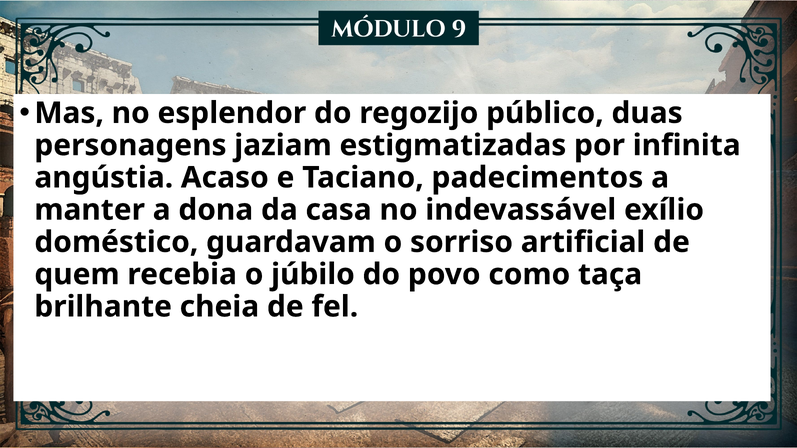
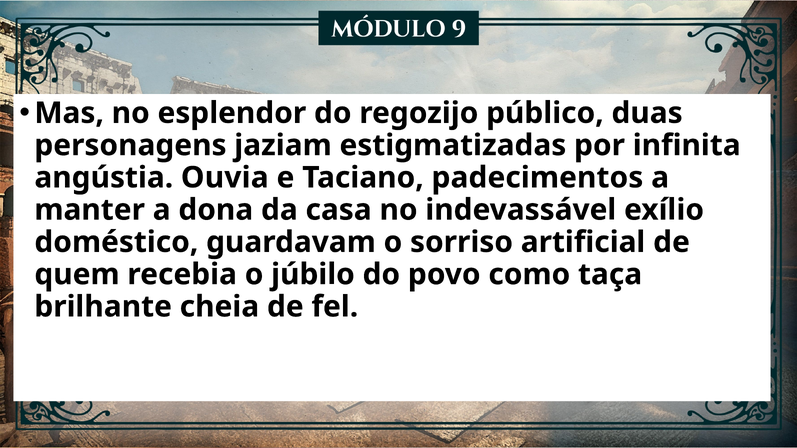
Acaso: Acaso -> Ouvia
